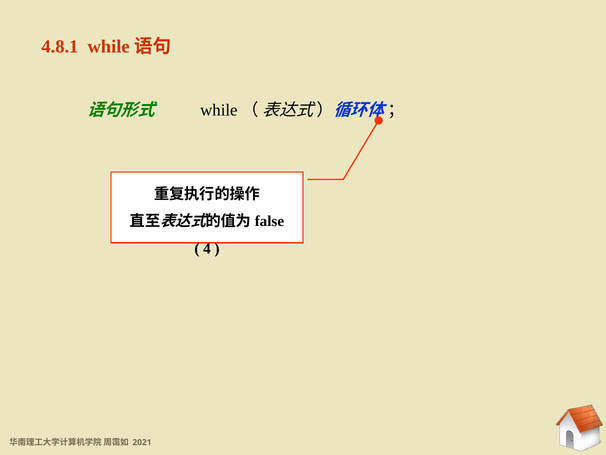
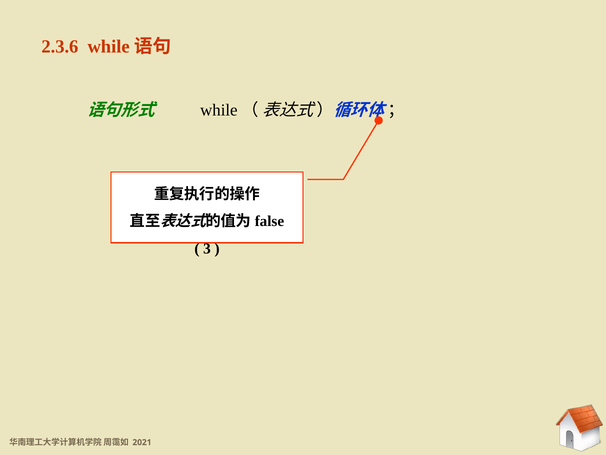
4.8.1: 4.8.1 -> 2.3.6
4: 4 -> 3
